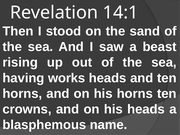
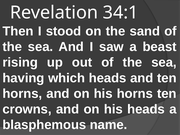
14:1: 14:1 -> 34:1
works: works -> which
